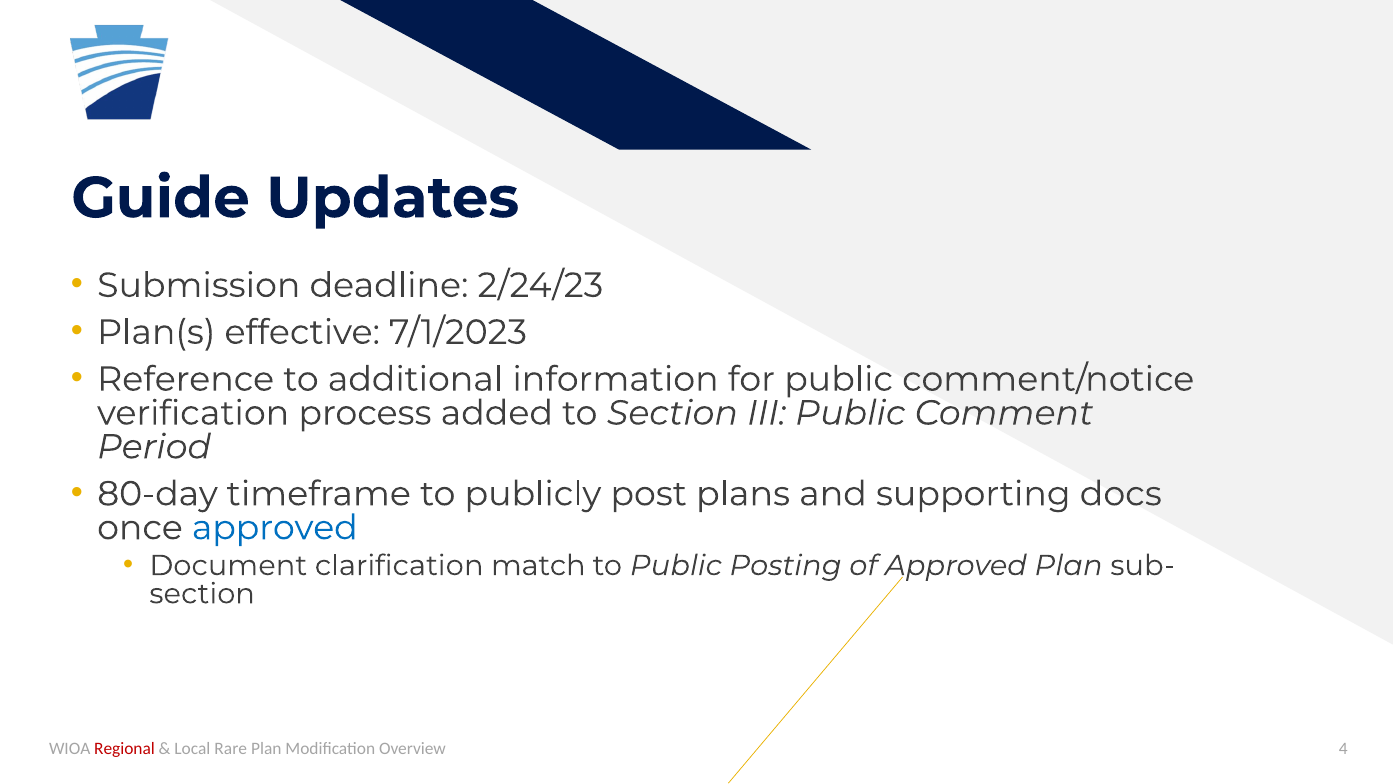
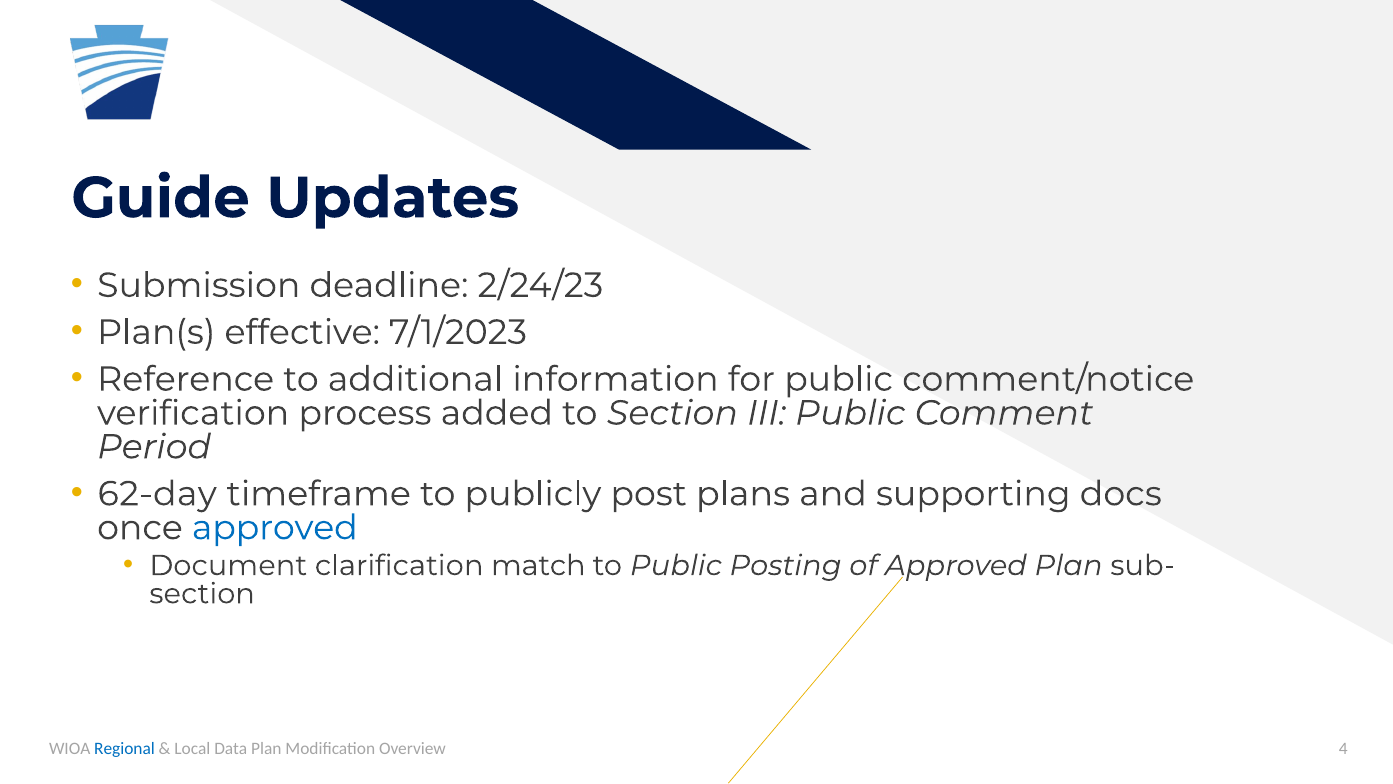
80-day: 80-day -> 62-day
Regional colour: red -> blue
Rare: Rare -> Data
